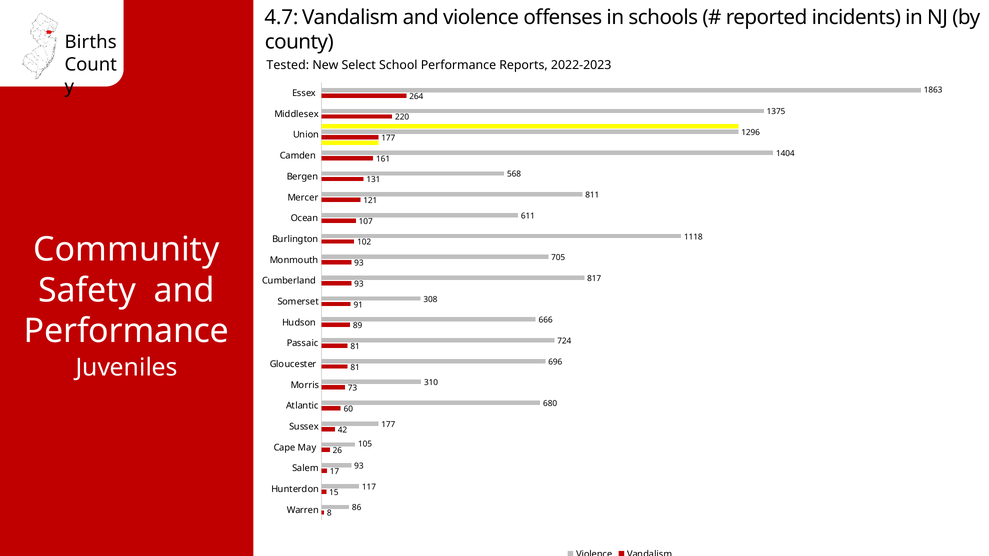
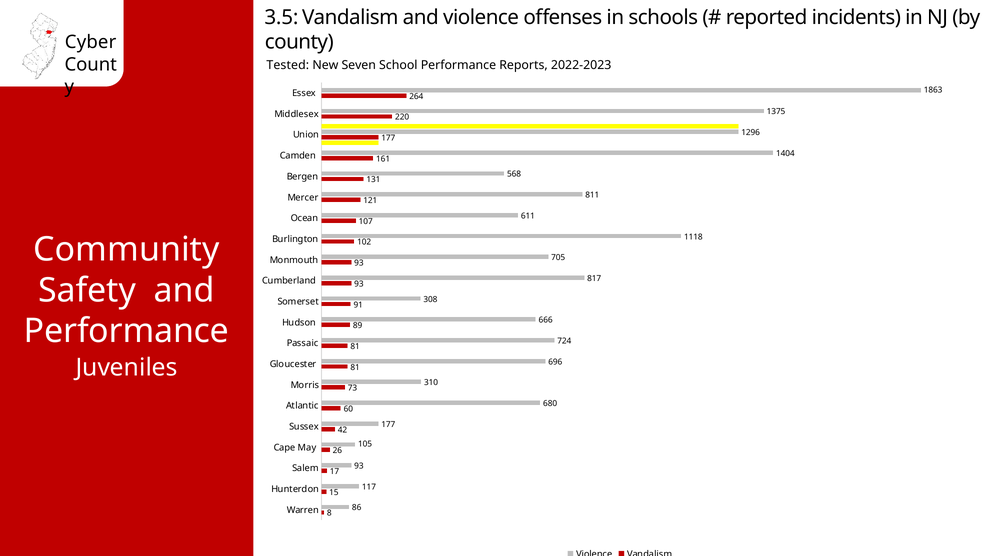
4.7: 4.7 -> 3.5
Births: Births -> Cyber
Select: Select -> Seven
